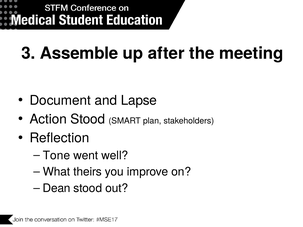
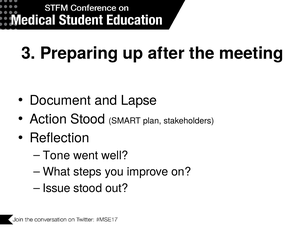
Assemble: Assemble -> Preparing
theirs: theirs -> steps
Dean: Dean -> Issue
